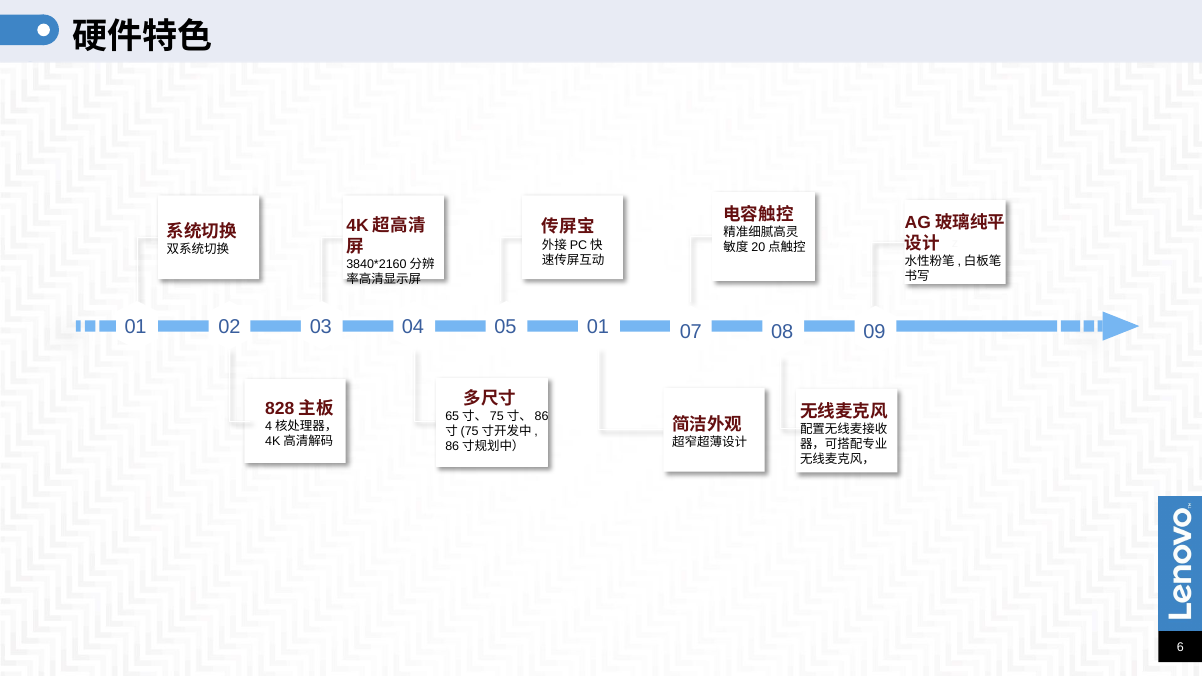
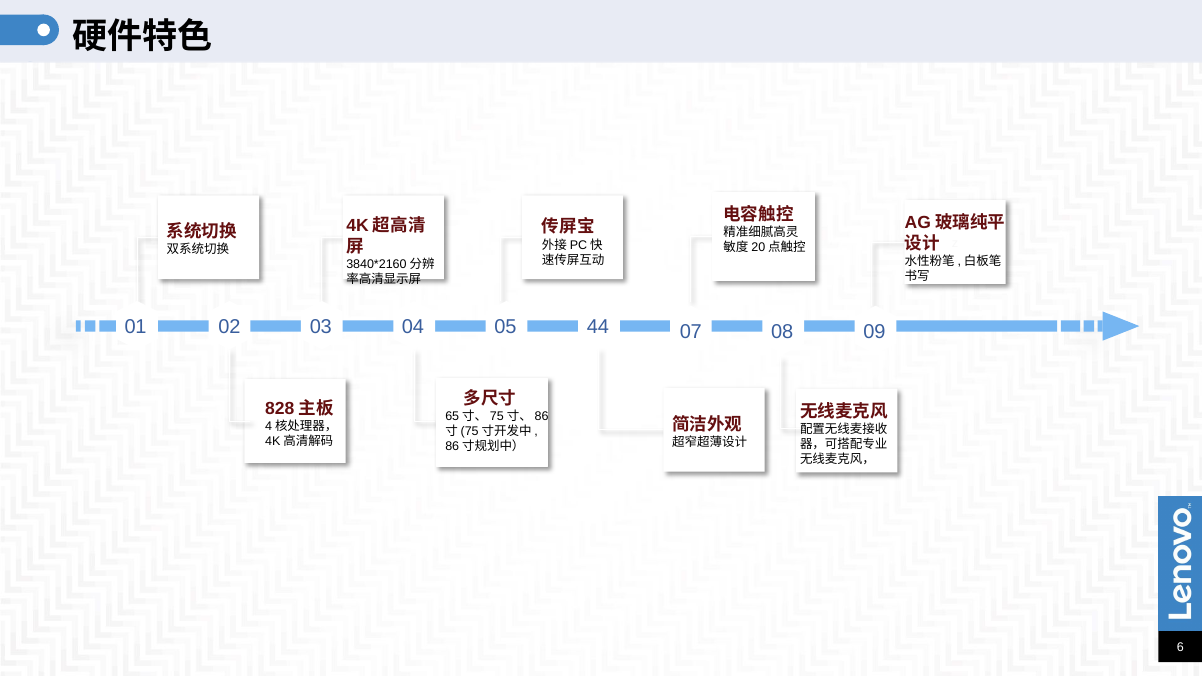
05 01: 01 -> 44
